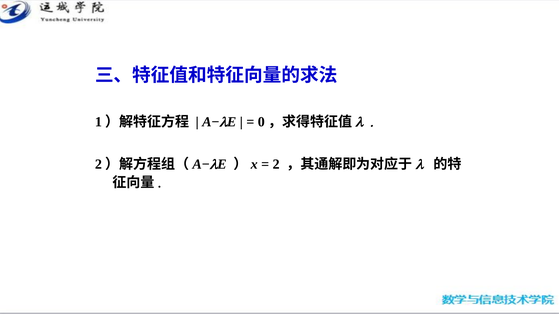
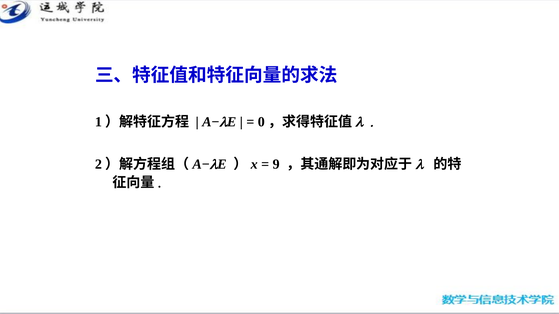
2: 2 -> 9
